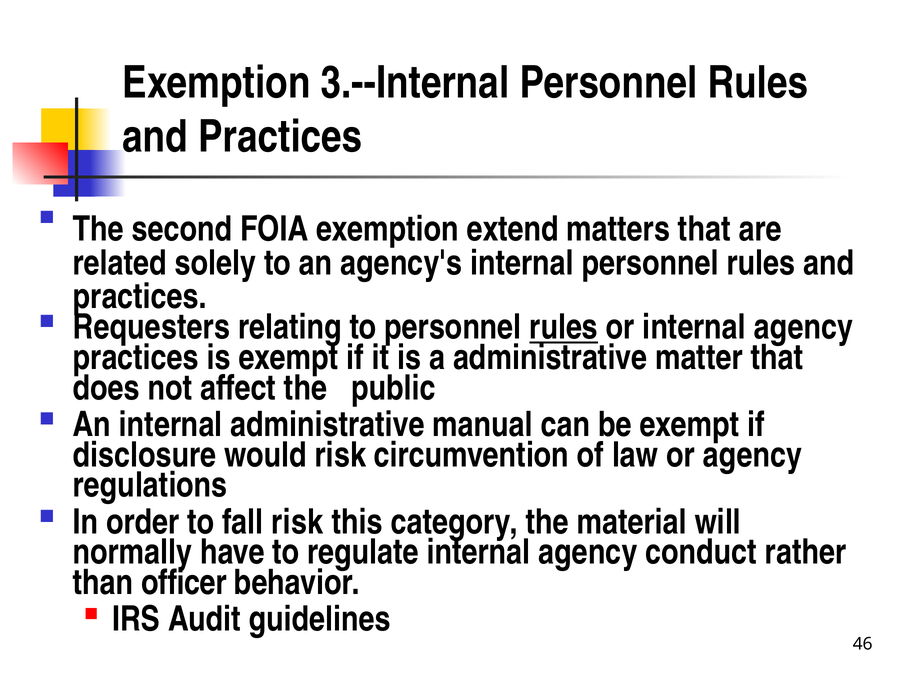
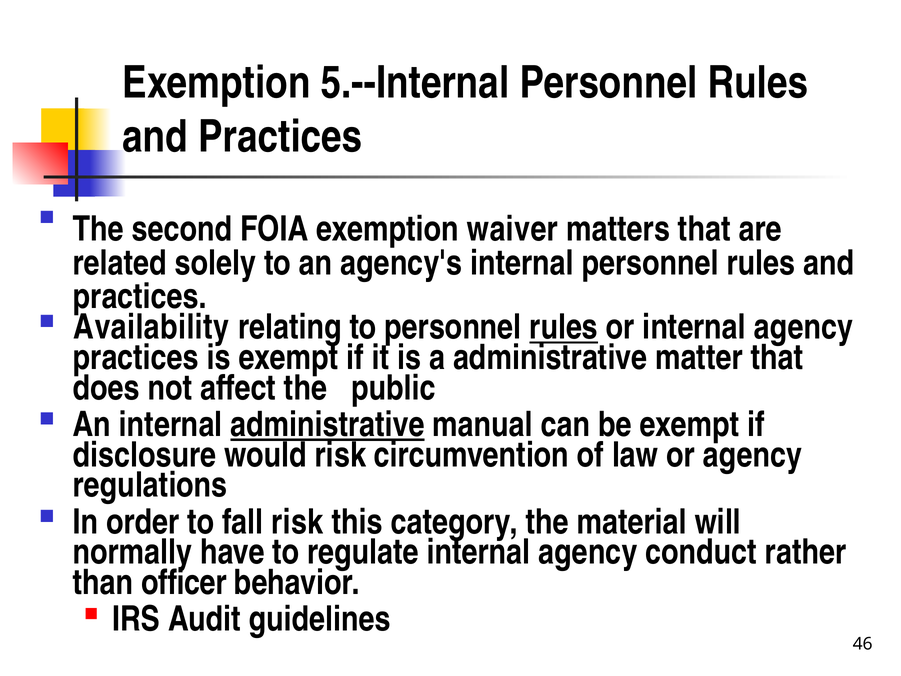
3.--Internal: 3.--Internal -> 5.--Internal
extend: extend -> waiver
Requesters: Requesters -> Availability
administrative at (327, 425) underline: none -> present
